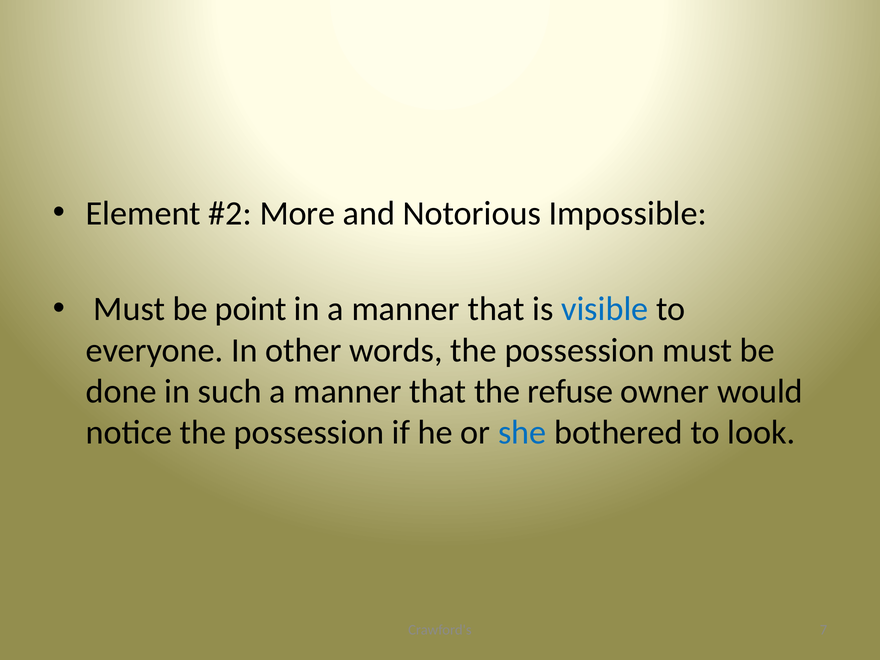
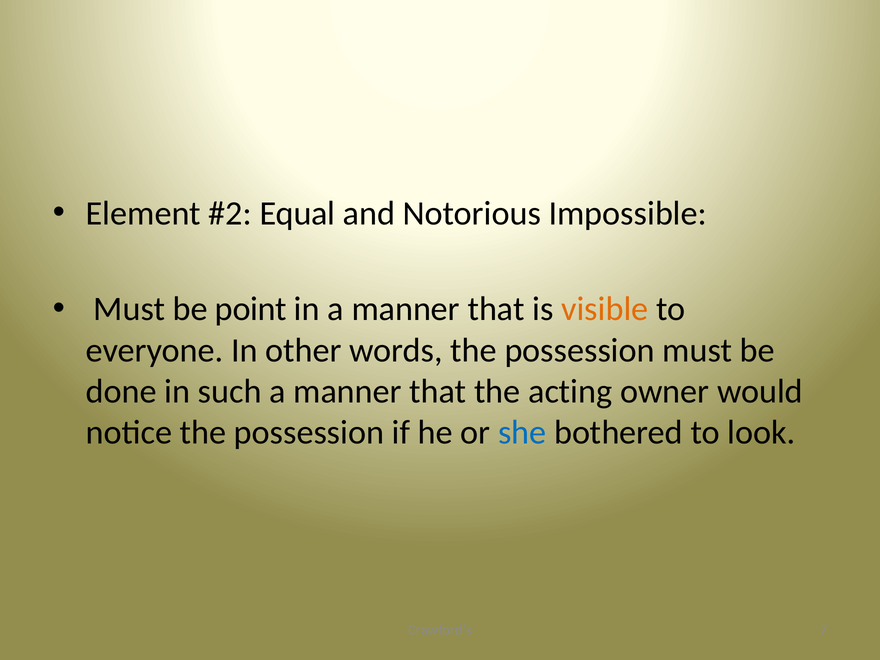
More: More -> Equal
visible colour: blue -> orange
refuse: refuse -> acting
